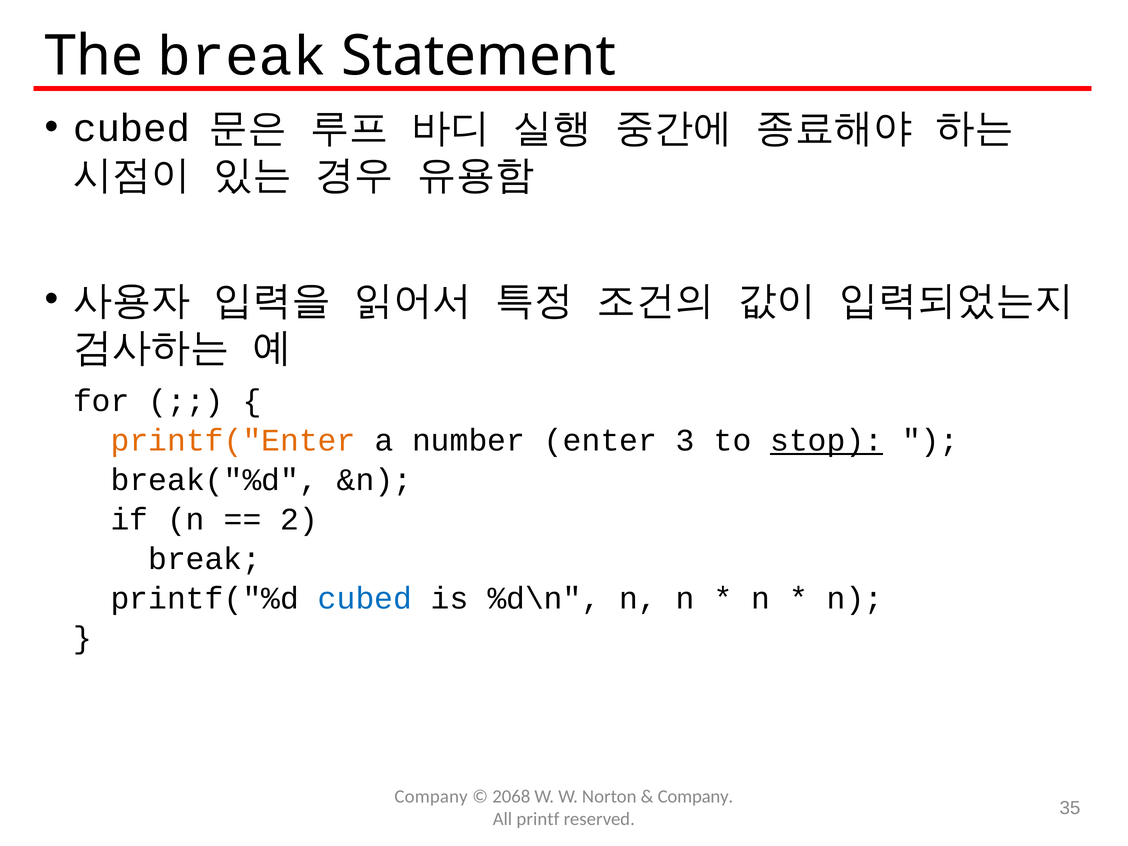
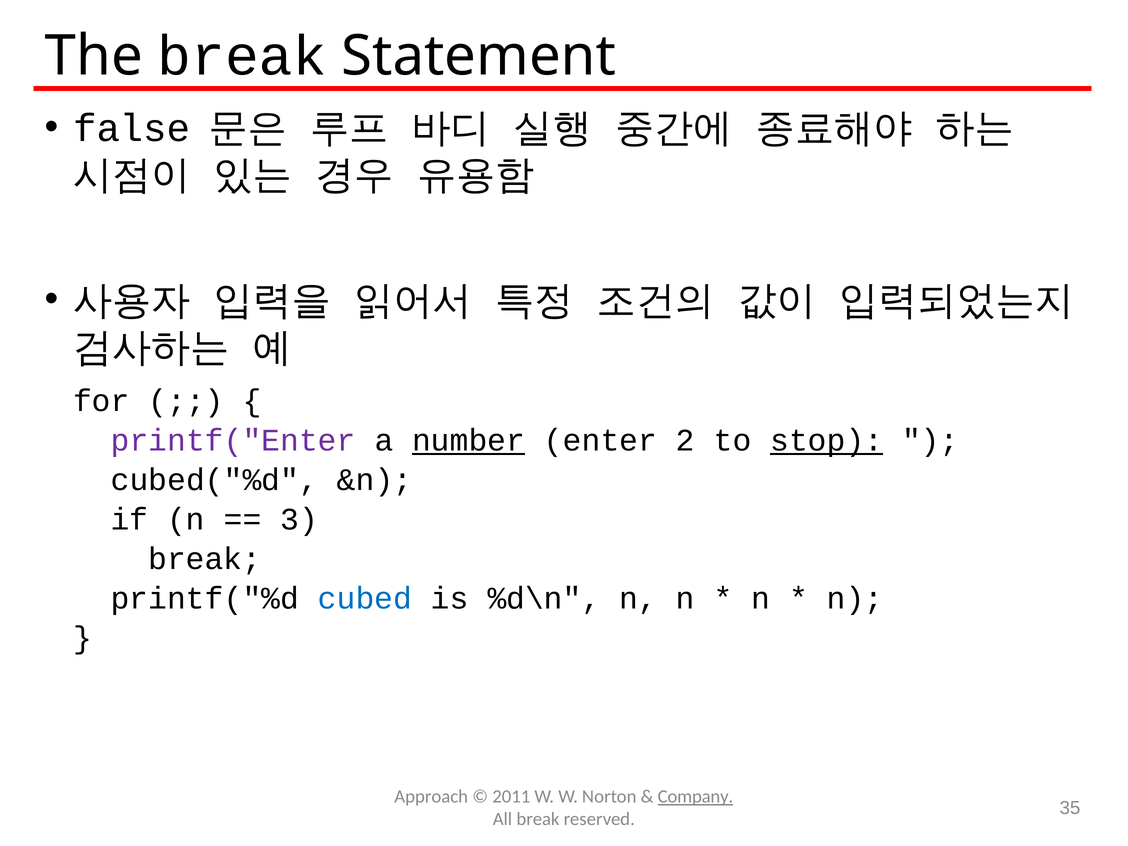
cubed at (132, 129): cubed -> false
printf("Enter colour: orange -> purple
number underline: none -> present
3: 3 -> 2
break("%d: break("%d -> cubed("%d
2: 2 -> 3
Company at (431, 797): Company -> Approach
2068: 2068 -> 2011
Company at (695, 797) underline: none -> present
All printf: printf -> break
